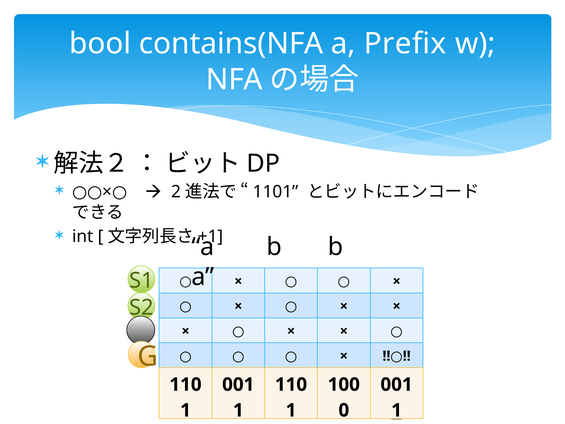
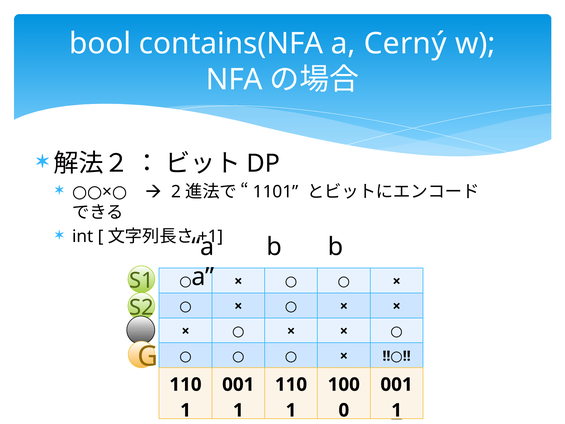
Prefix: Prefix -> Cerný
